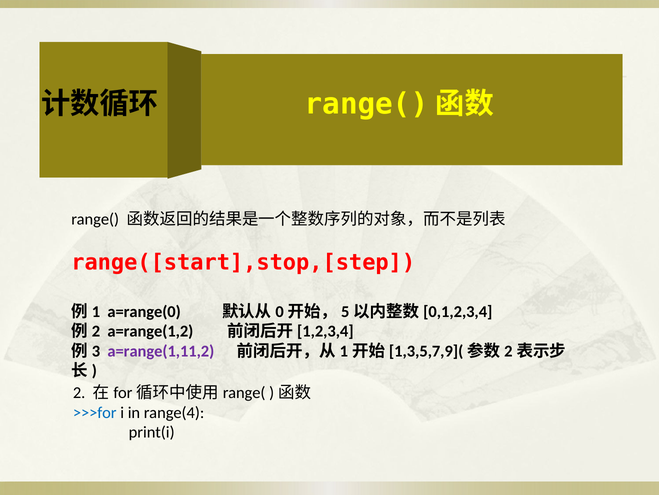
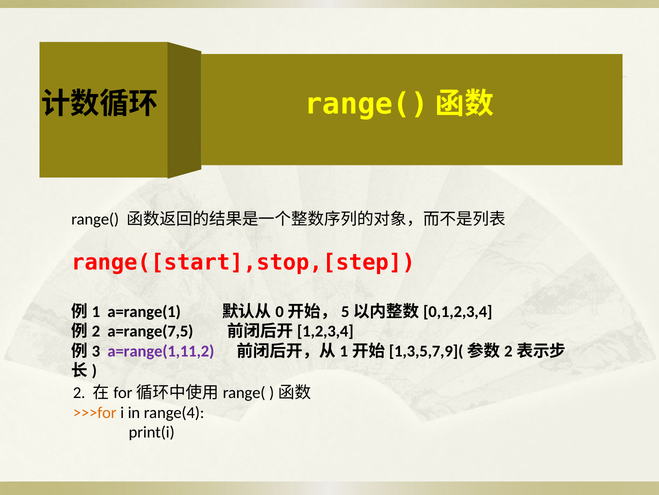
a=range(0: a=range(0 -> a=range(1
a=range(1,2: a=range(1,2 -> a=range(7,5
>>>for colour: blue -> orange
